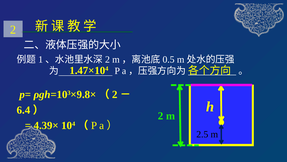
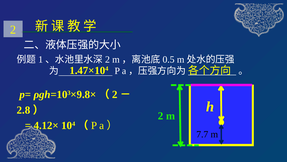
6.4: 6.4 -> 2.8
4.39×: 4.39× -> 4.12×
2.5: 2.5 -> 7.7
